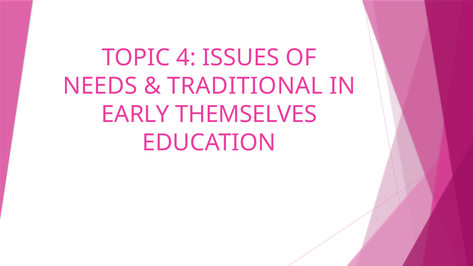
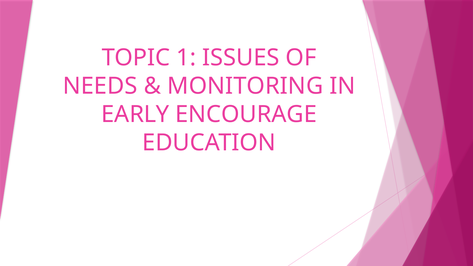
4: 4 -> 1
TRADITIONAL: TRADITIONAL -> MONITORING
THEMSELVES: THEMSELVES -> ENCOURAGE
